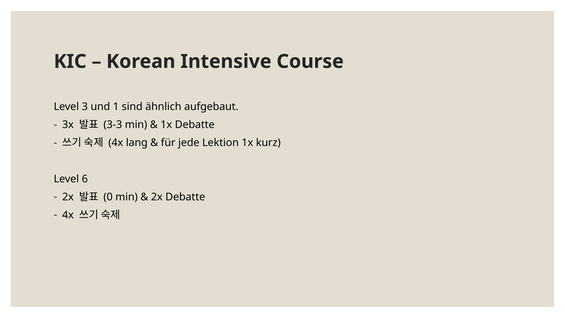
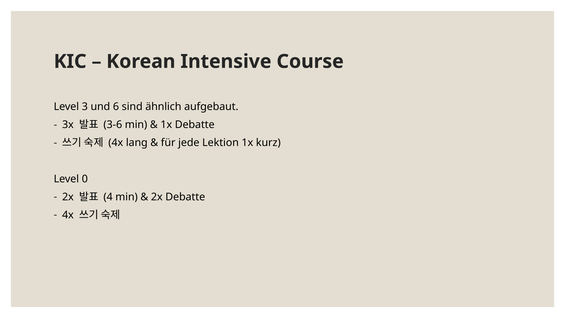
1: 1 -> 6
3-3: 3-3 -> 3-6
6: 6 -> 0
0: 0 -> 4
